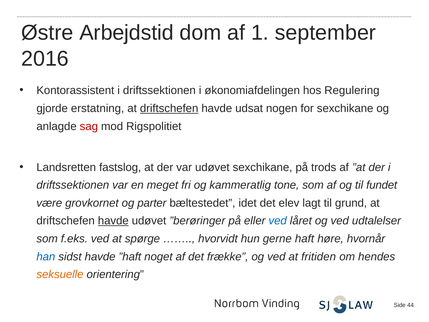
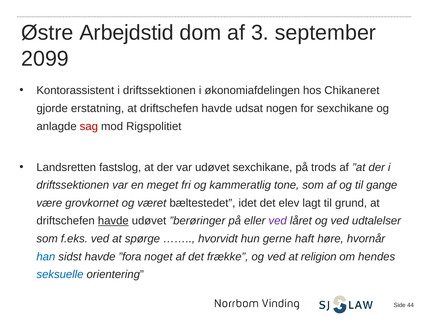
1: 1 -> 3
2016: 2016 -> 2099
Regulering: Regulering -> Chikaneret
driftschefen at (169, 108) underline: present -> none
fundet: fundet -> gange
parter: parter -> været
ved at (278, 221) colour: blue -> purple
”haft: ”haft -> ”fora
fritiden: fritiden -> religion
seksuelle colour: orange -> blue
